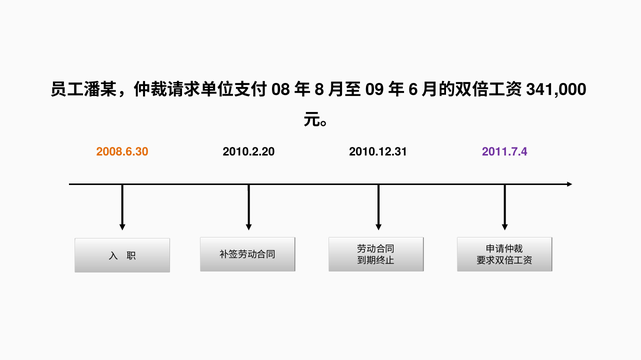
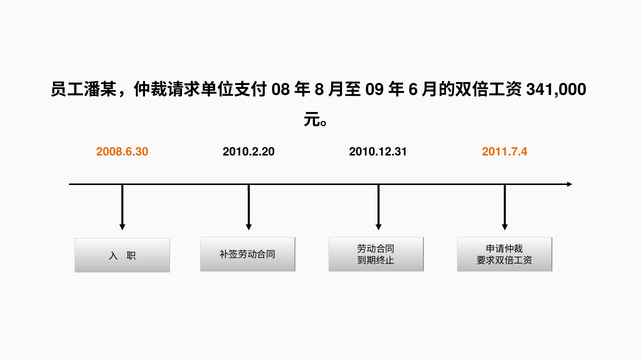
2011.7.4 colour: purple -> orange
